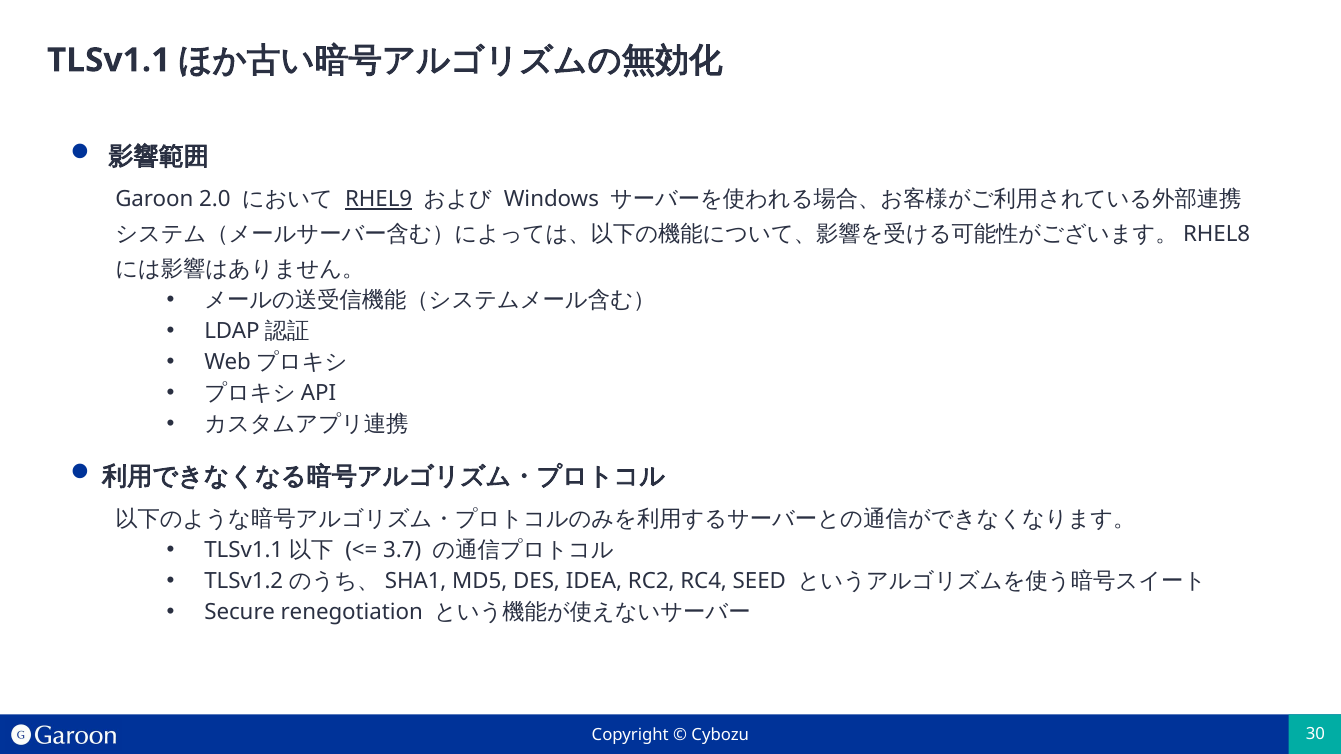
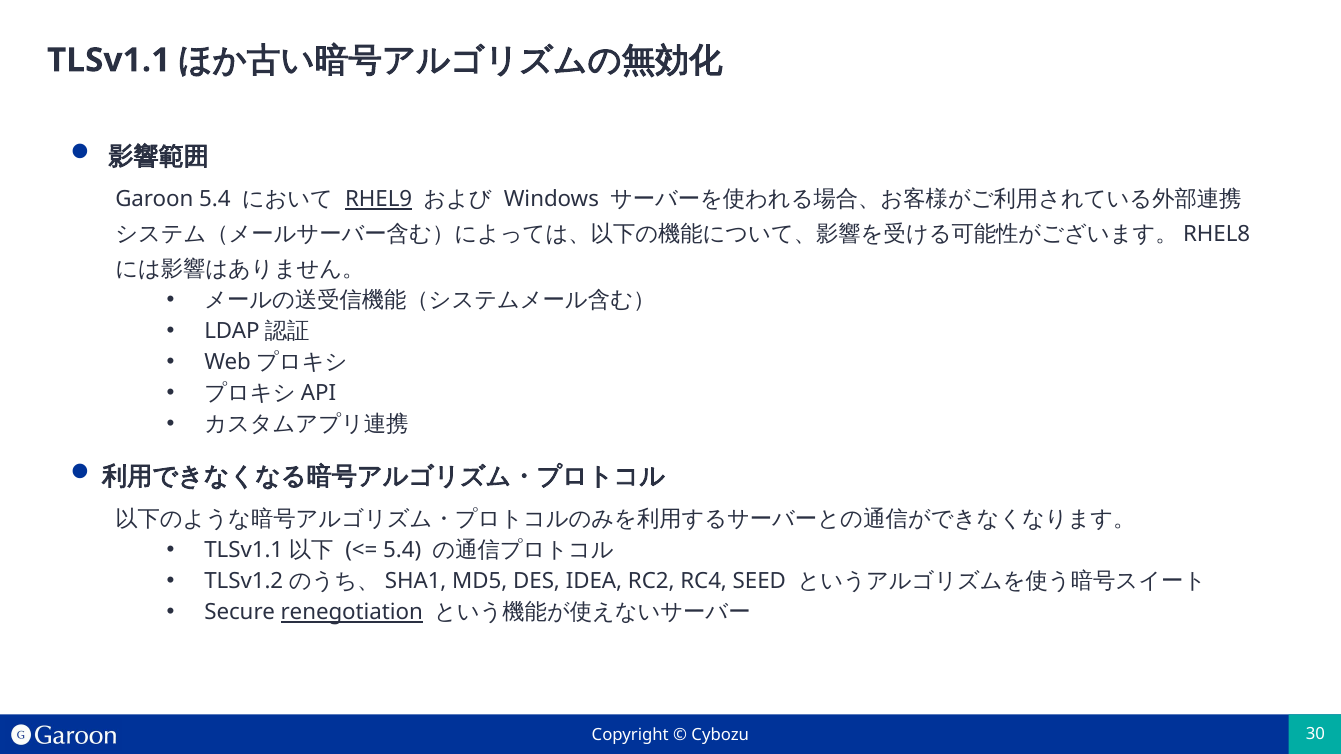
Garoon 2.0: 2.0 -> 5.4
3.7 at (402, 550): 3.7 -> 5.4
renegotiation underline: none -> present
